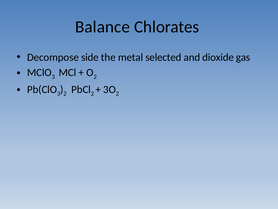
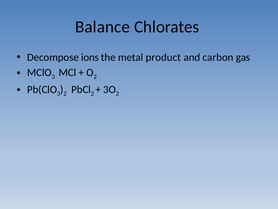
side: side -> ions
selected: selected -> product
dioxide: dioxide -> carbon
